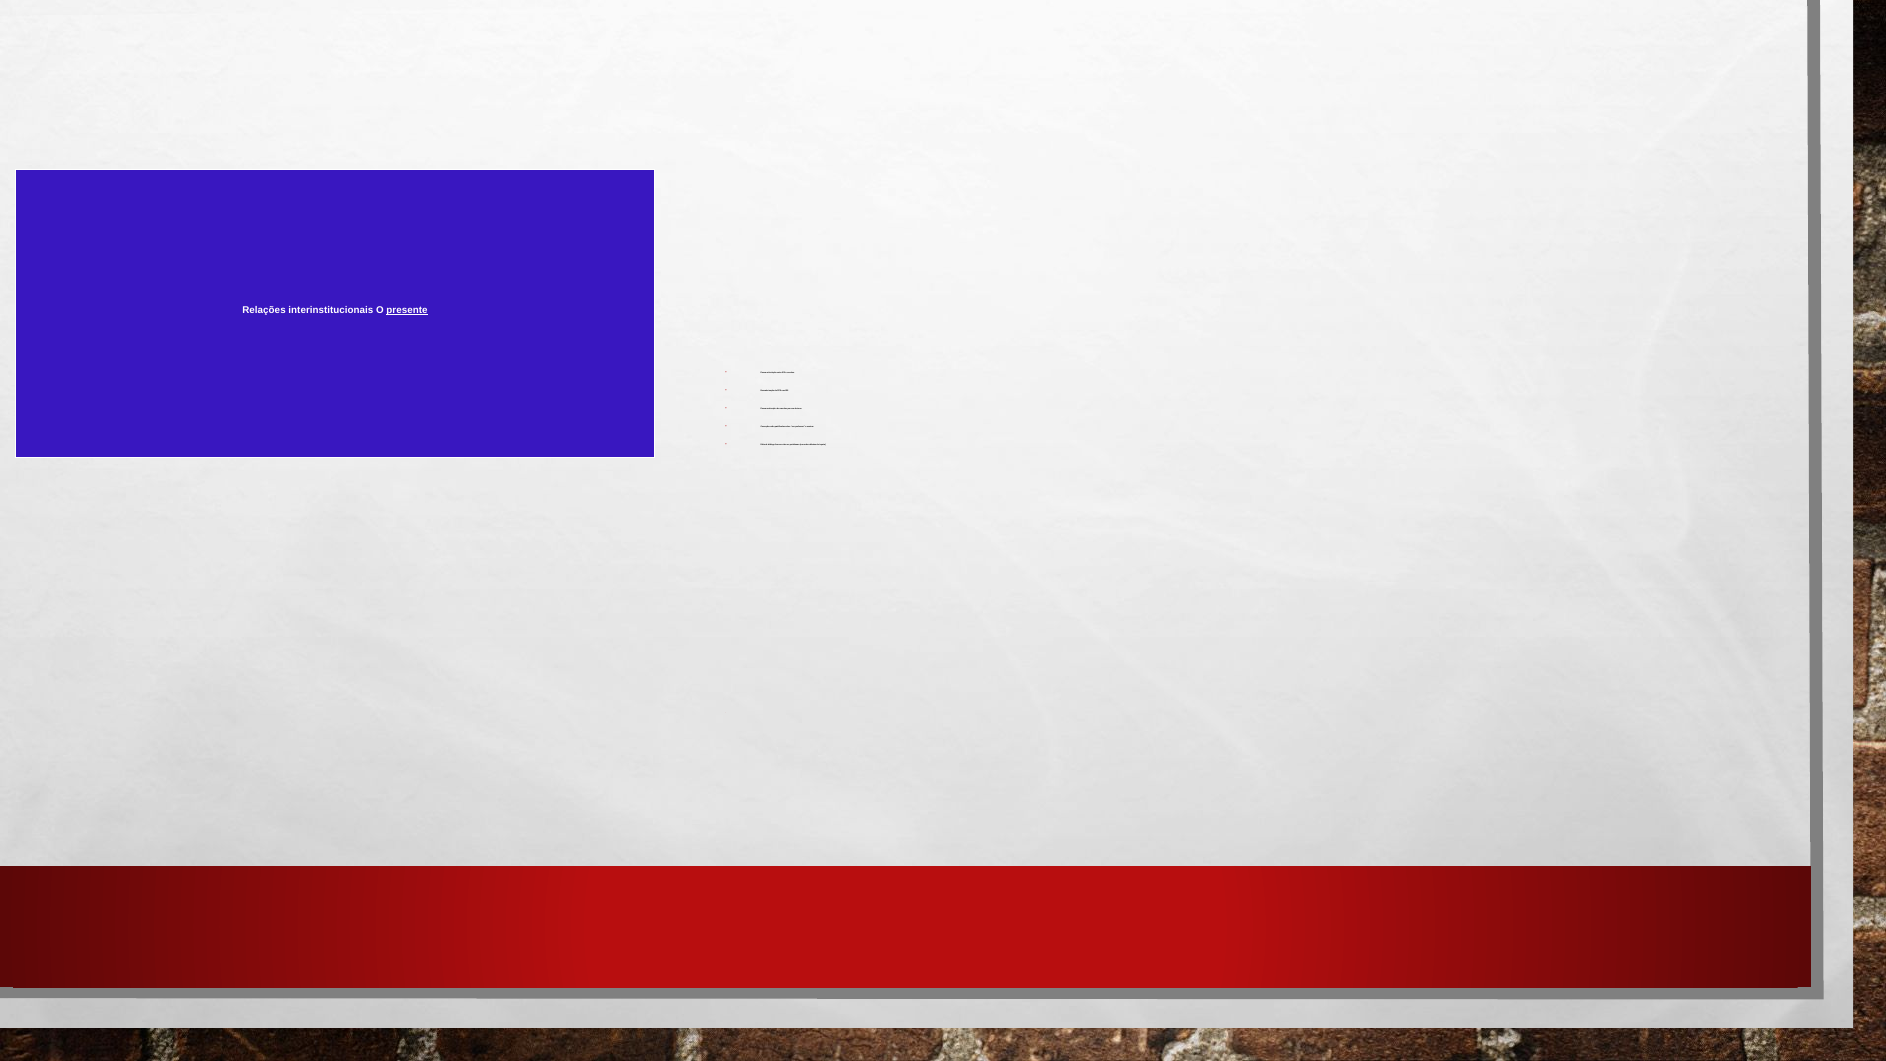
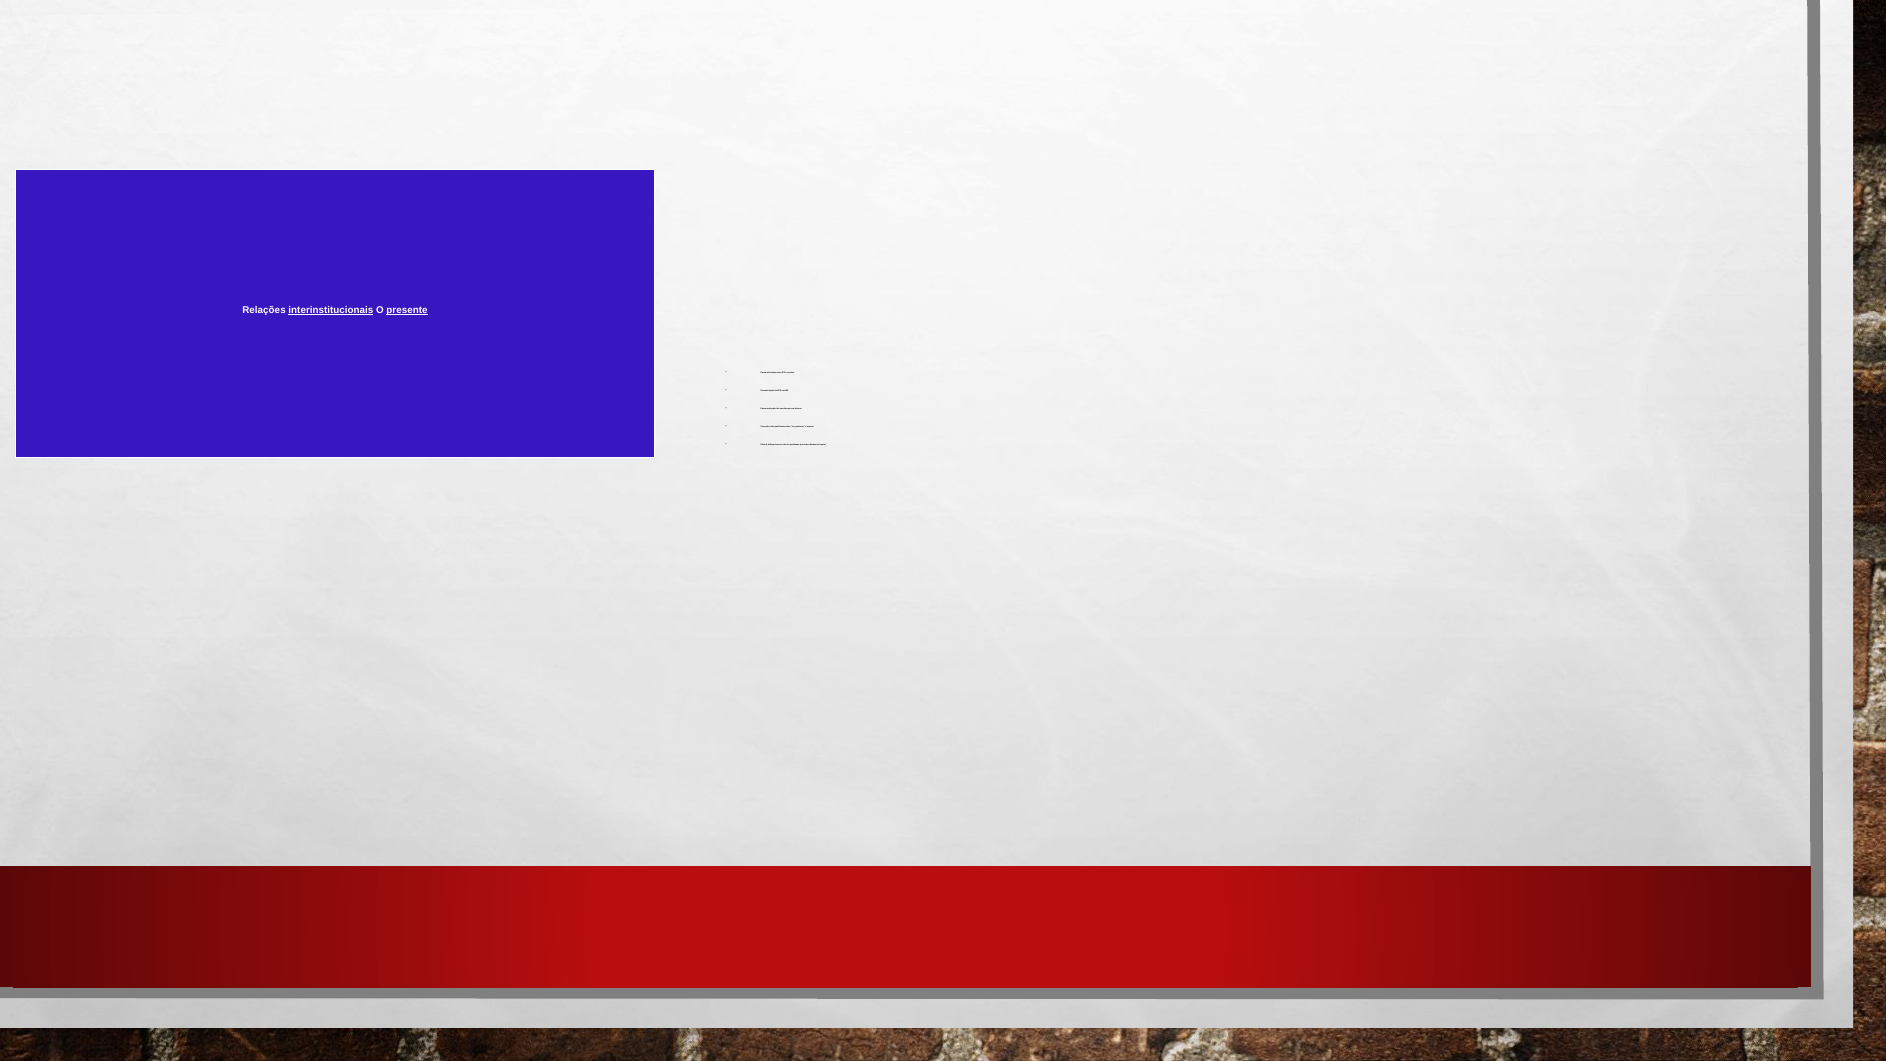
interinstitucionais underline: none -> present
